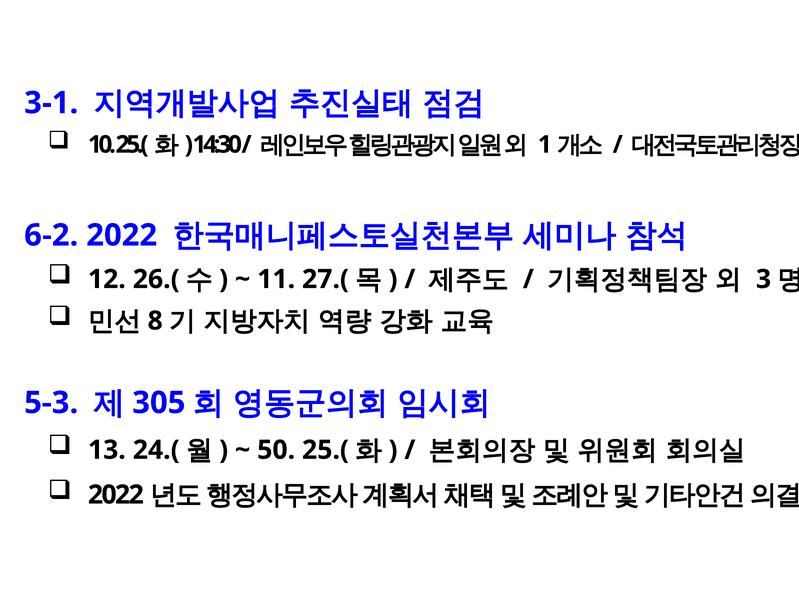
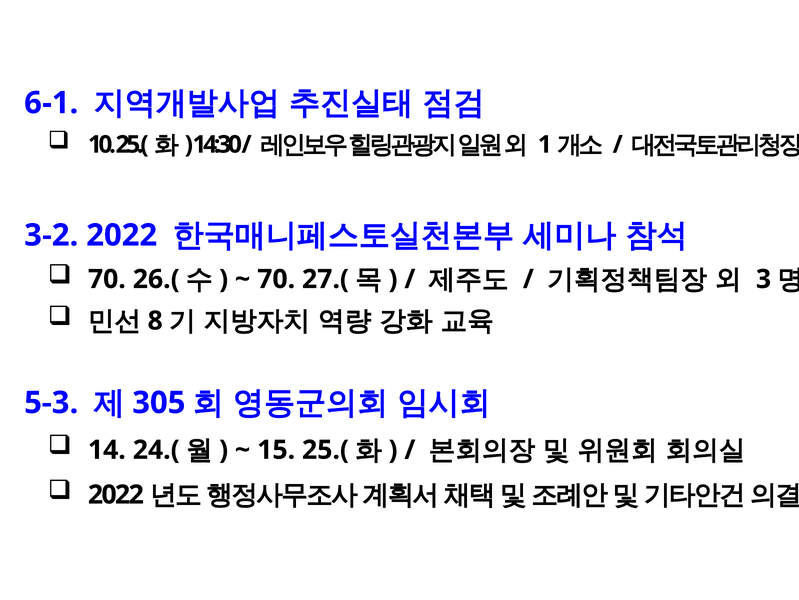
3-1: 3-1 -> 6-1
6-2: 6-2 -> 3-2
12 at (107, 279): 12 -> 70
11 at (276, 279): 11 -> 70
13: 13 -> 14
50: 50 -> 15
